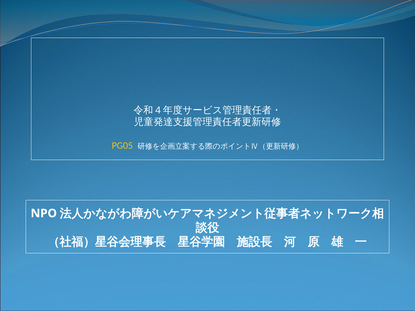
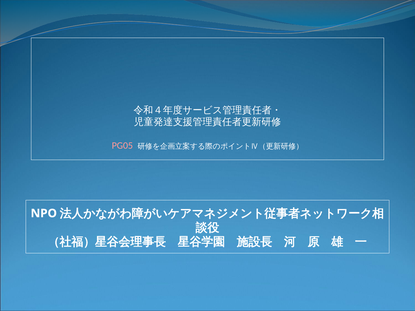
PG05 colour: yellow -> pink
